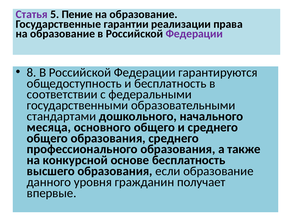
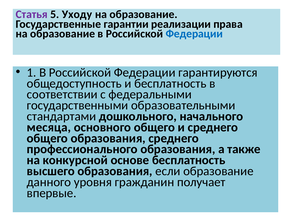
Пение: Пение -> Уходу
Федерации at (194, 34) colour: purple -> blue
8: 8 -> 1
